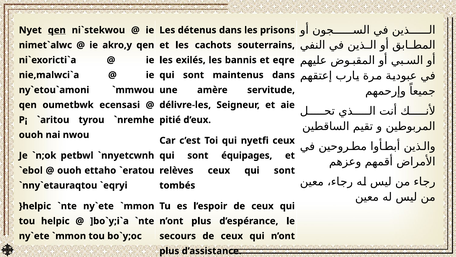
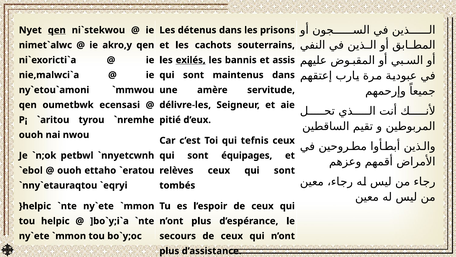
exilés underline: none -> present
eqre: eqre -> assis
nyetfi: nyetfi -> tefnis
